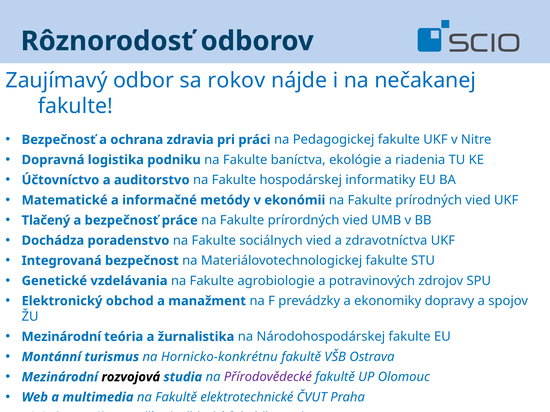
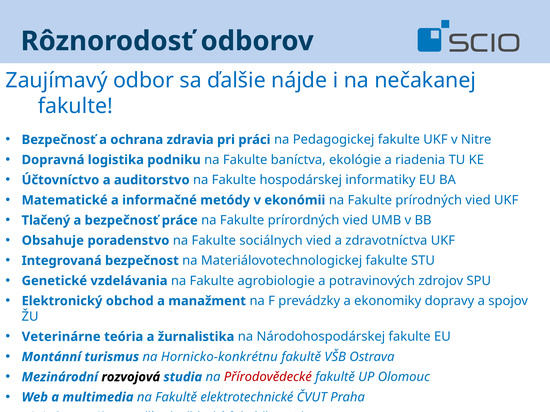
rokov: rokov -> ďalšie
Dochádza: Dochádza -> Obsahuje
Mezinárodní at (61, 337): Mezinárodní -> Veterinárne
Přírodovědecké at (268, 377) colour: purple -> red
